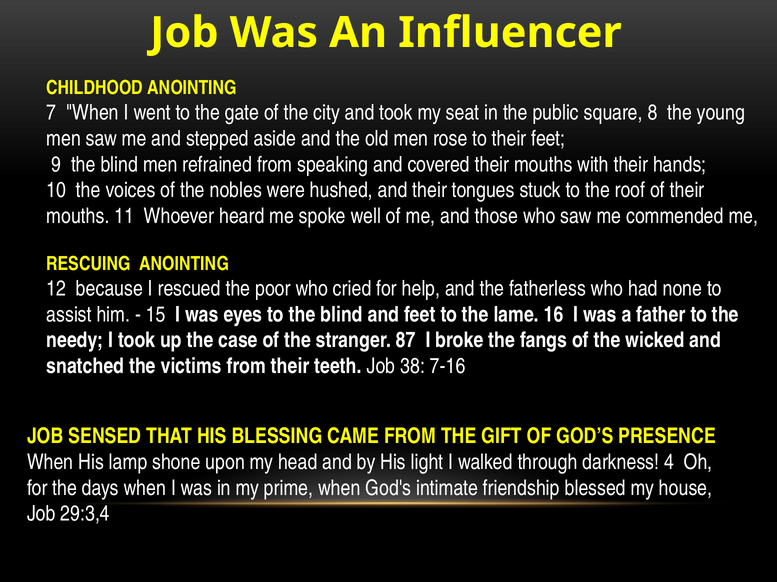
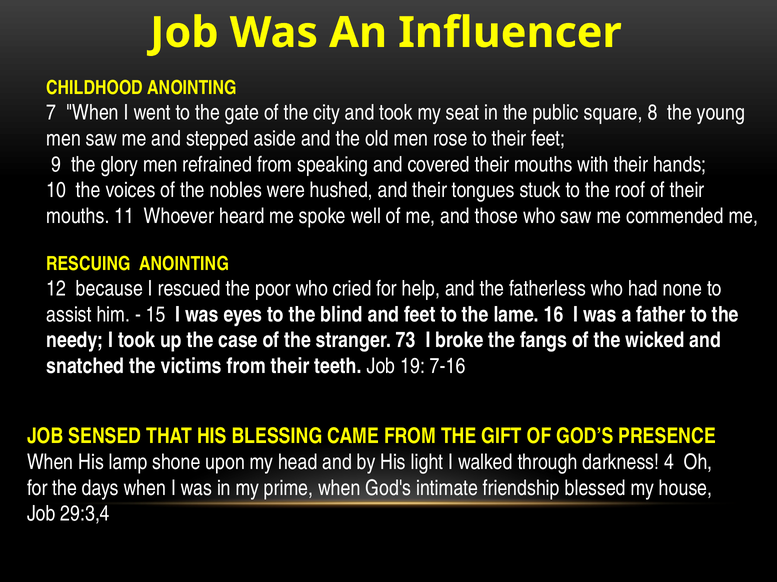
9 the blind: blind -> glory
87: 87 -> 73
38: 38 -> 19
